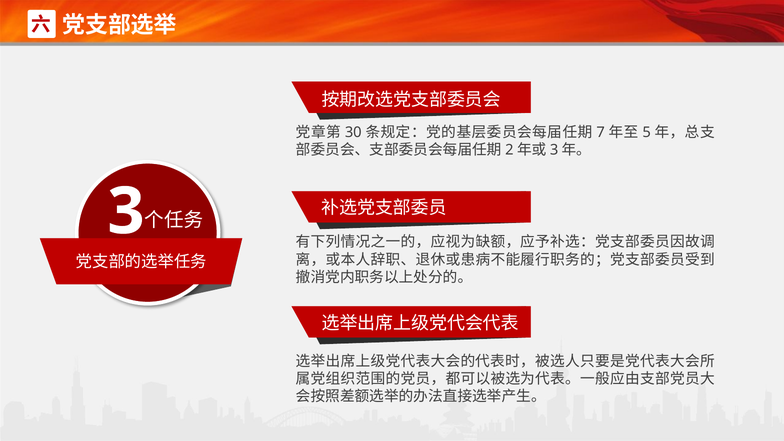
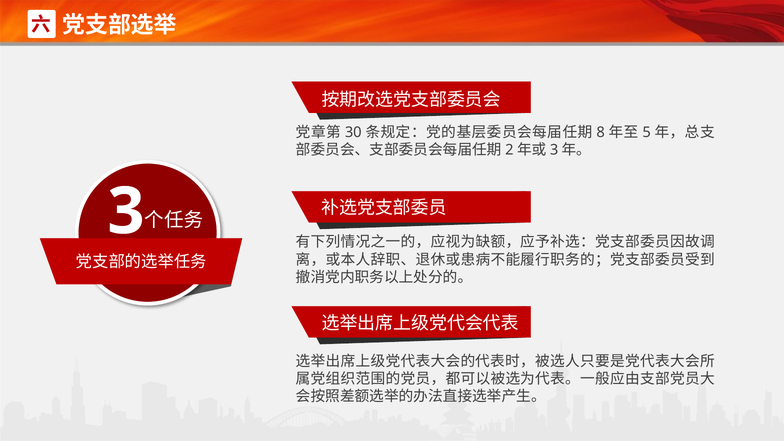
7: 7 -> 8
